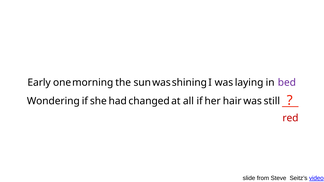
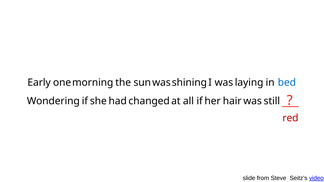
bed colour: purple -> blue
